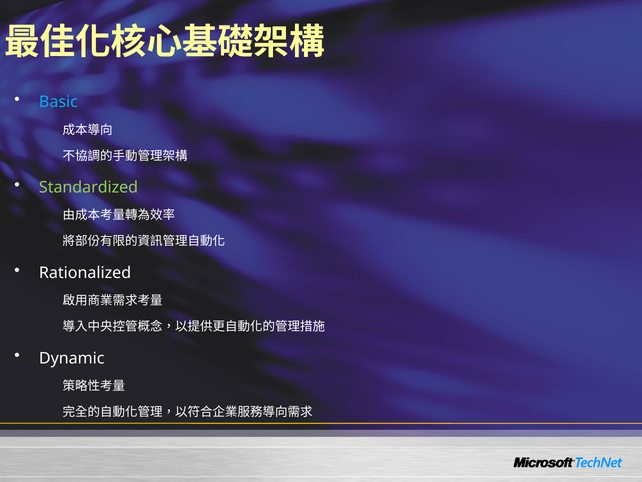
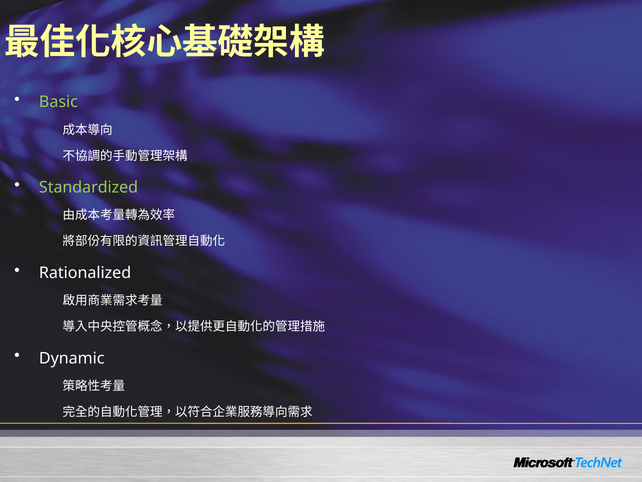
Basic colour: light blue -> light green
